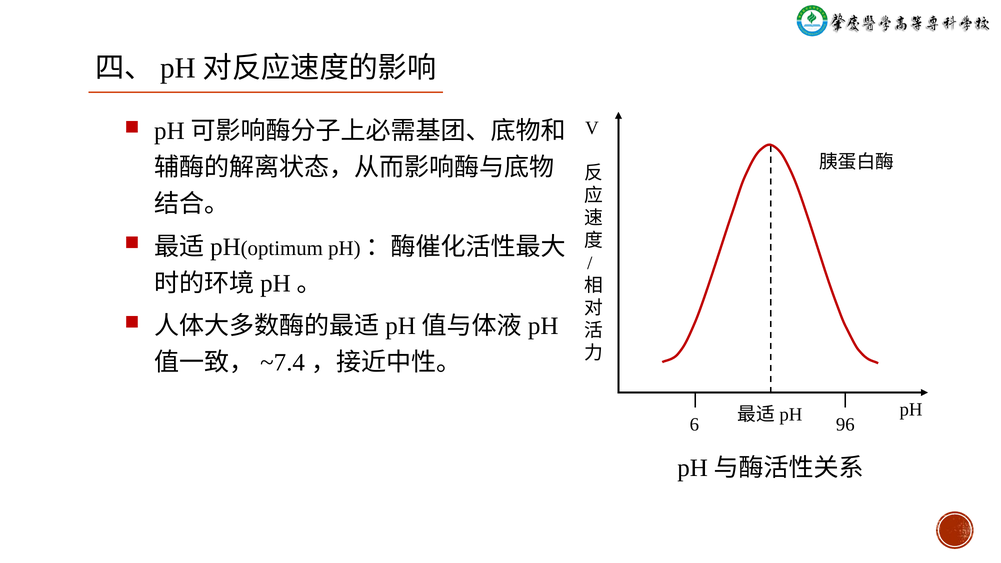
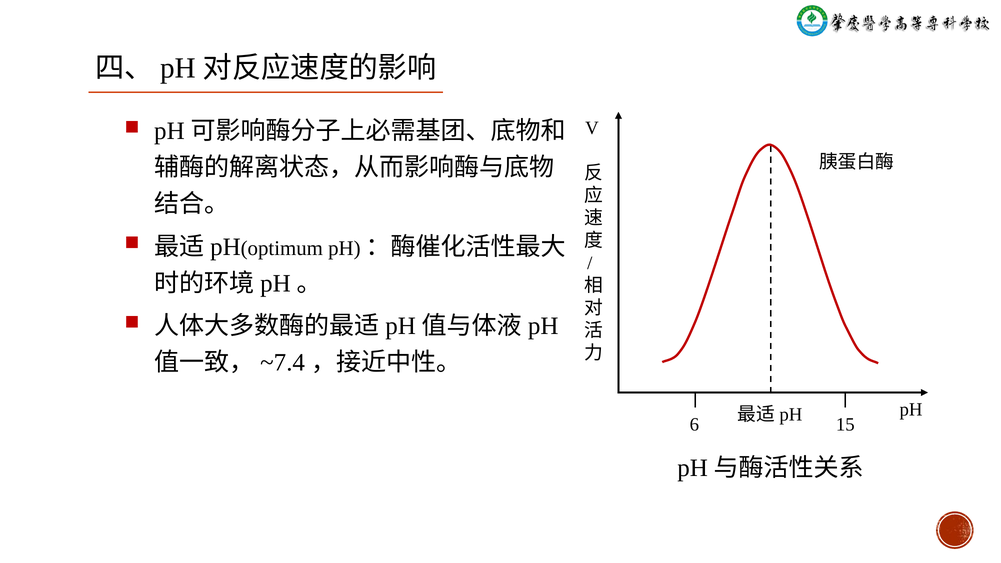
96: 96 -> 15
